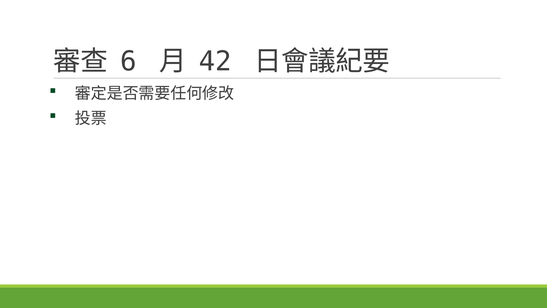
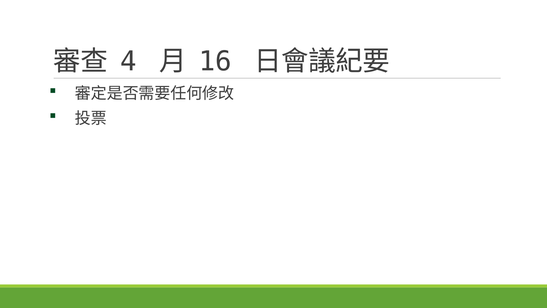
6: 6 -> 4
42: 42 -> 16
